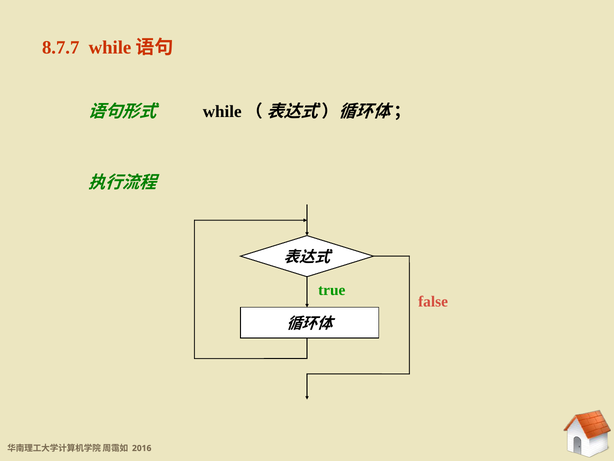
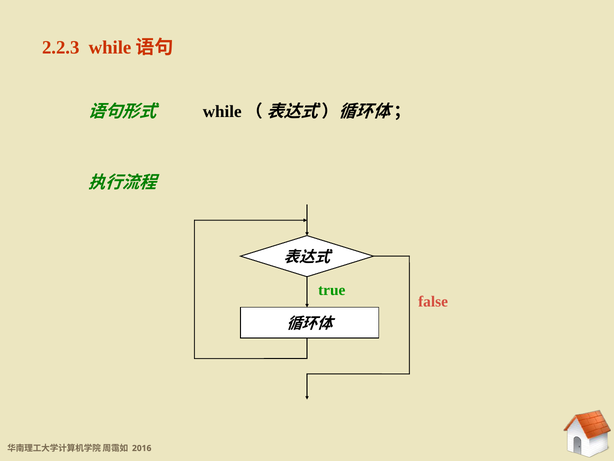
8.7.7: 8.7.7 -> 2.2.3
